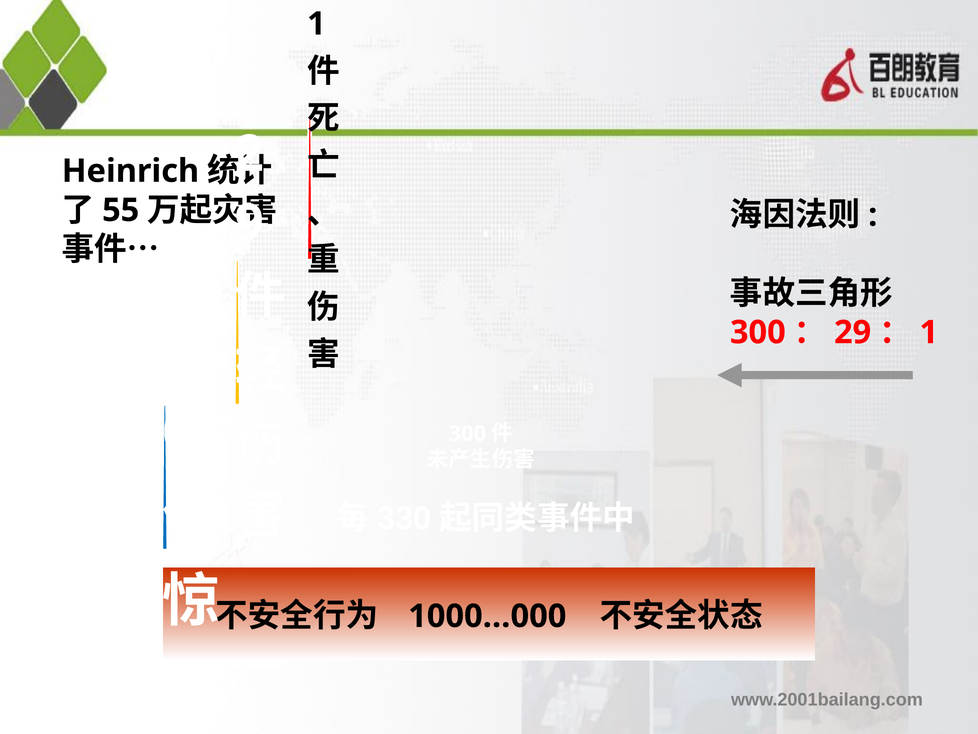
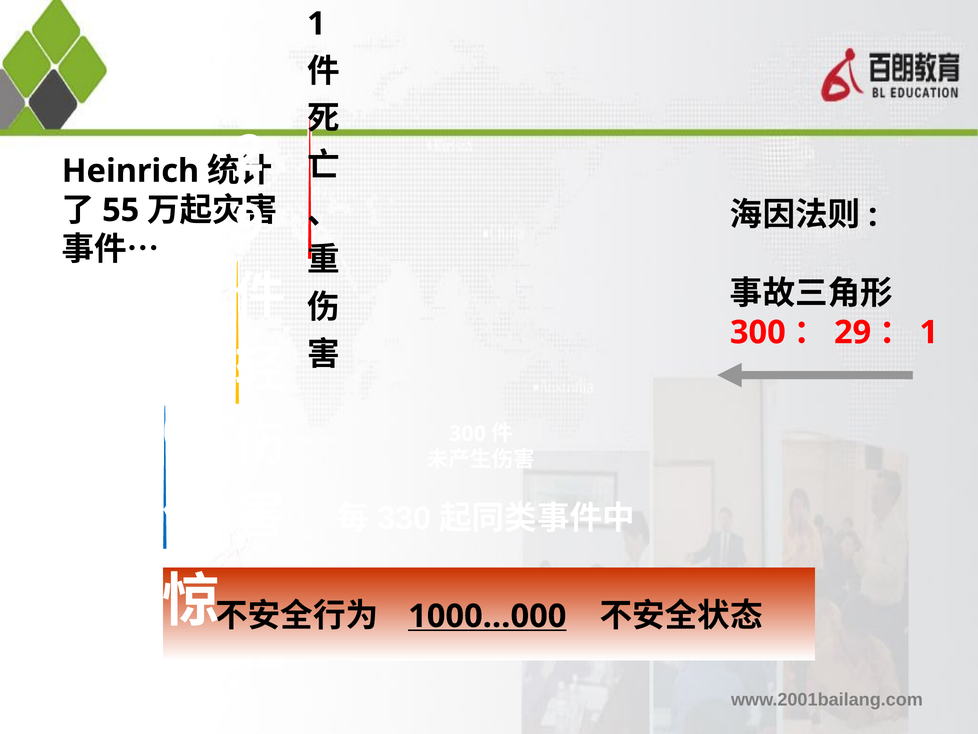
1000…000 underline: none -> present
